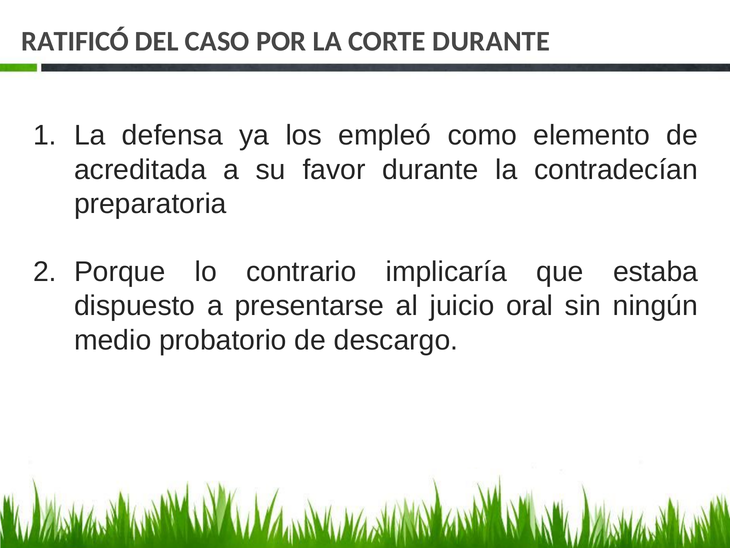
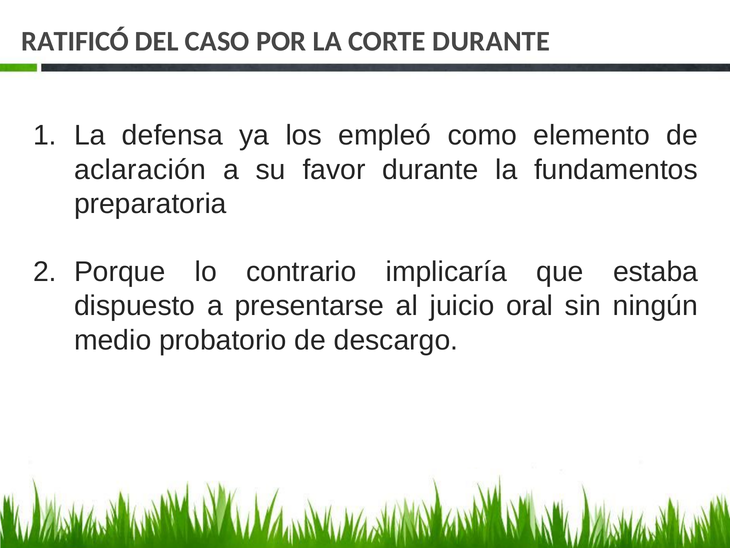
acreditada: acreditada -> aclaración
contradecían: contradecían -> fundamentos
